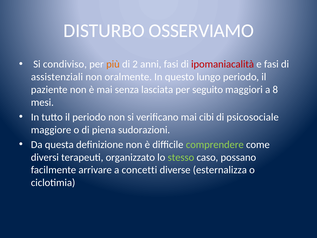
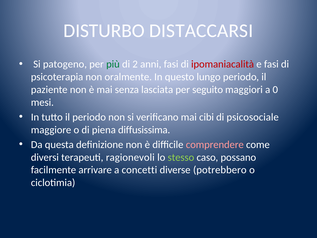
OSSERVIAMO: OSSERVIAMO -> DISTACCARSI
condiviso: condiviso -> patogeno
più colour: orange -> green
assistenziali: assistenziali -> psicoterapia
8: 8 -> 0
sudorazioni: sudorazioni -> diffusissima
comprendere colour: light green -> pink
organizzato: organizzato -> ragionevoli
esternalizza: esternalizza -> potrebbero
